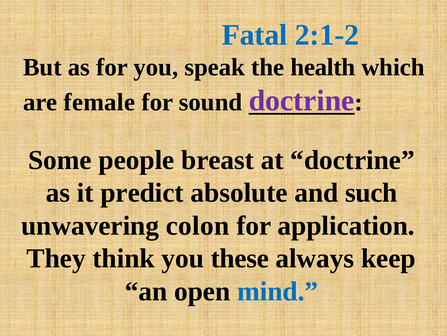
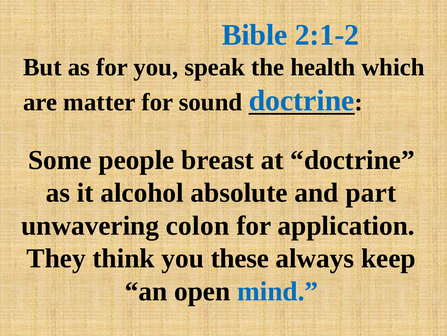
Fatal: Fatal -> Bible
female: female -> matter
doctrine at (302, 100) colour: purple -> blue
predict: predict -> alcohol
such: such -> part
